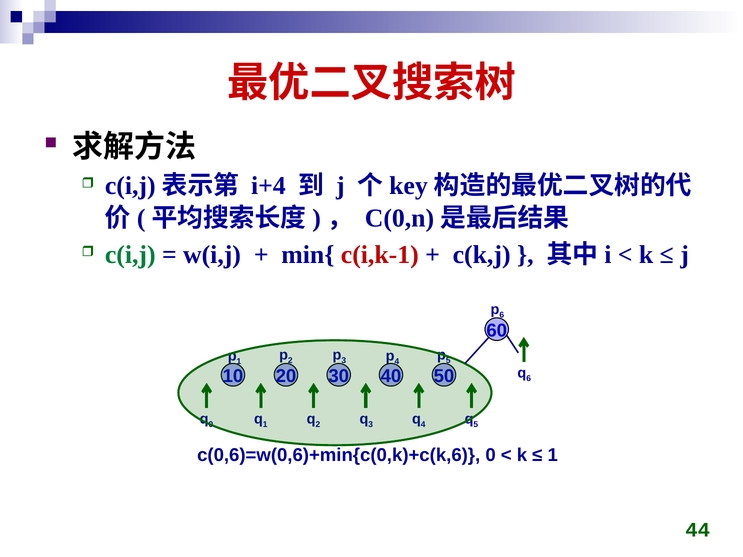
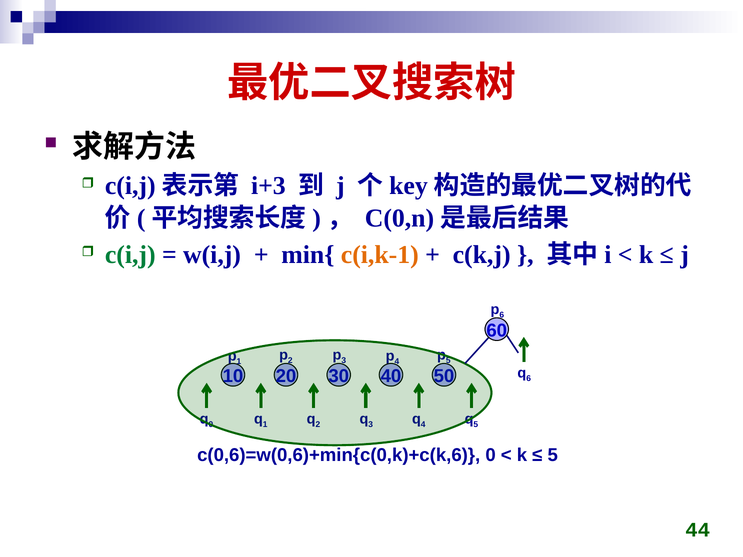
i+4: i+4 -> i+3
c(i,k-1 colour: red -> orange
1 at (553, 456): 1 -> 5
